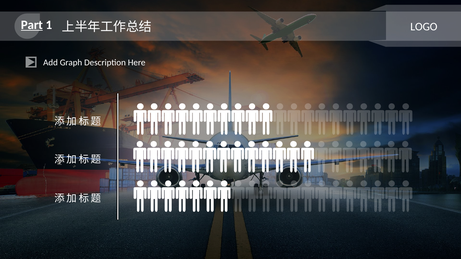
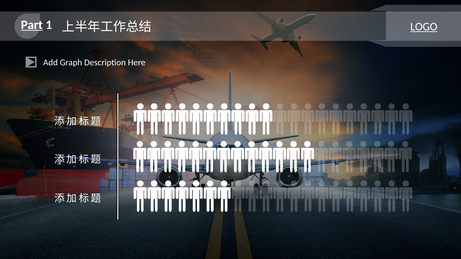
LOGO underline: none -> present
